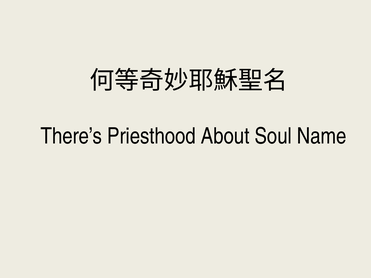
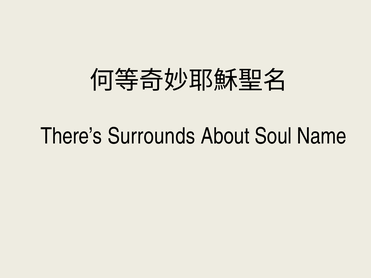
Priesthood: Priesthood -> Surrounds
